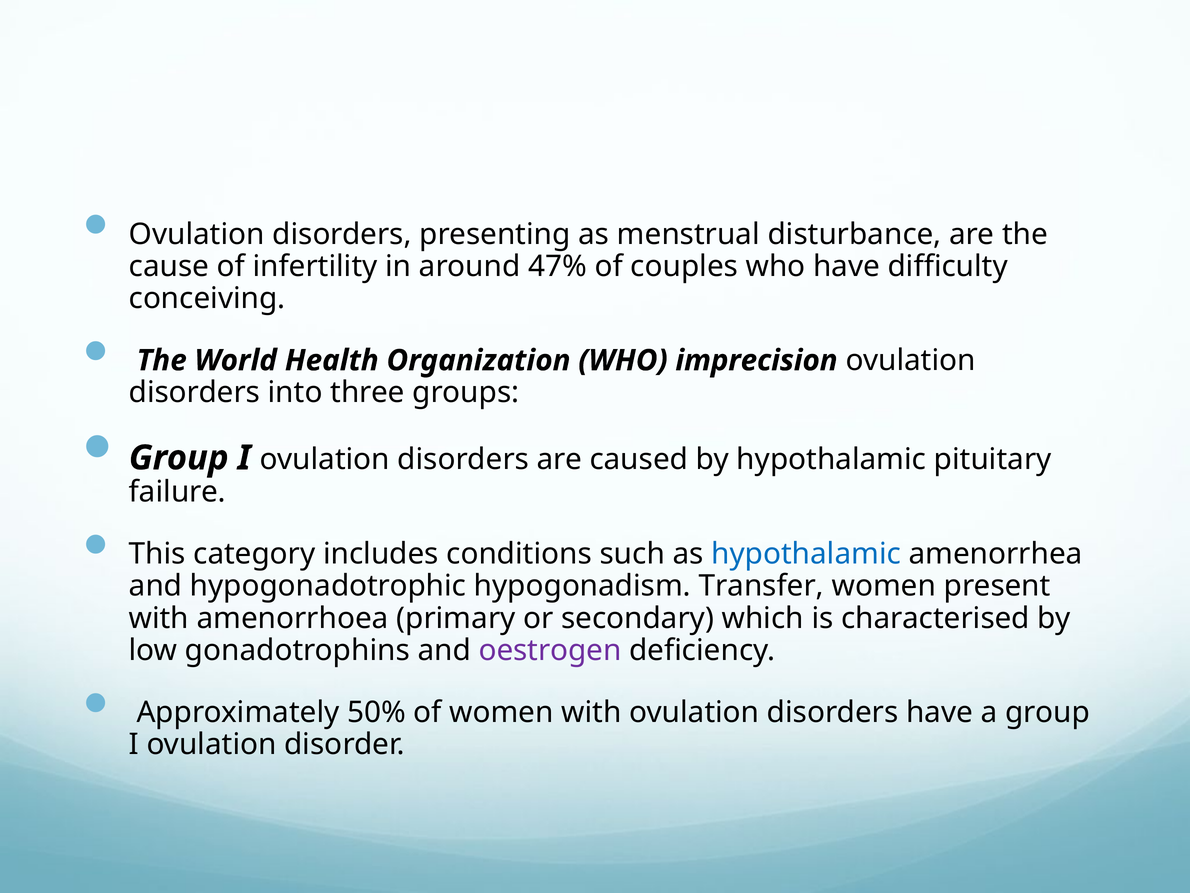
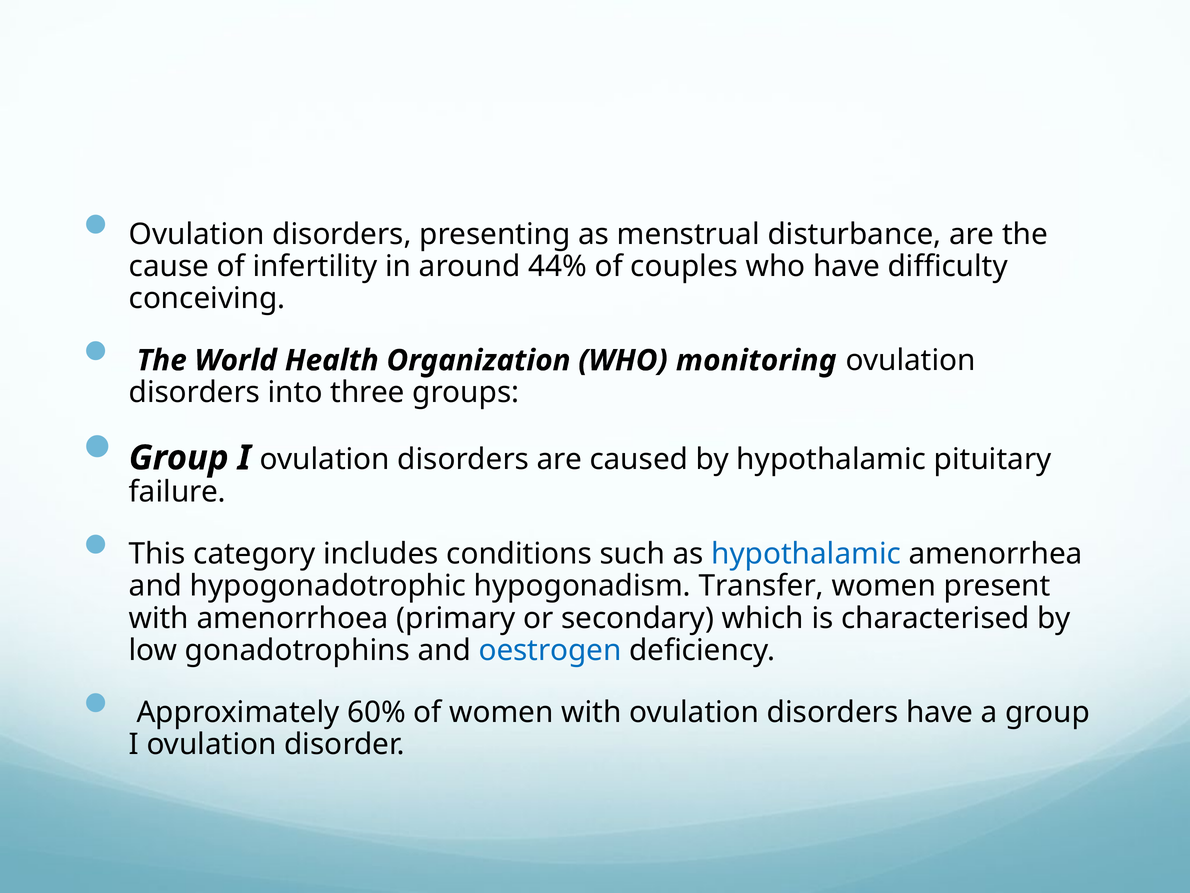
47%: 47% -> 44%
imprecision: imprecision -> monitoring
oestrogen colour: purple -> blue
50%: 50% -> 60%
